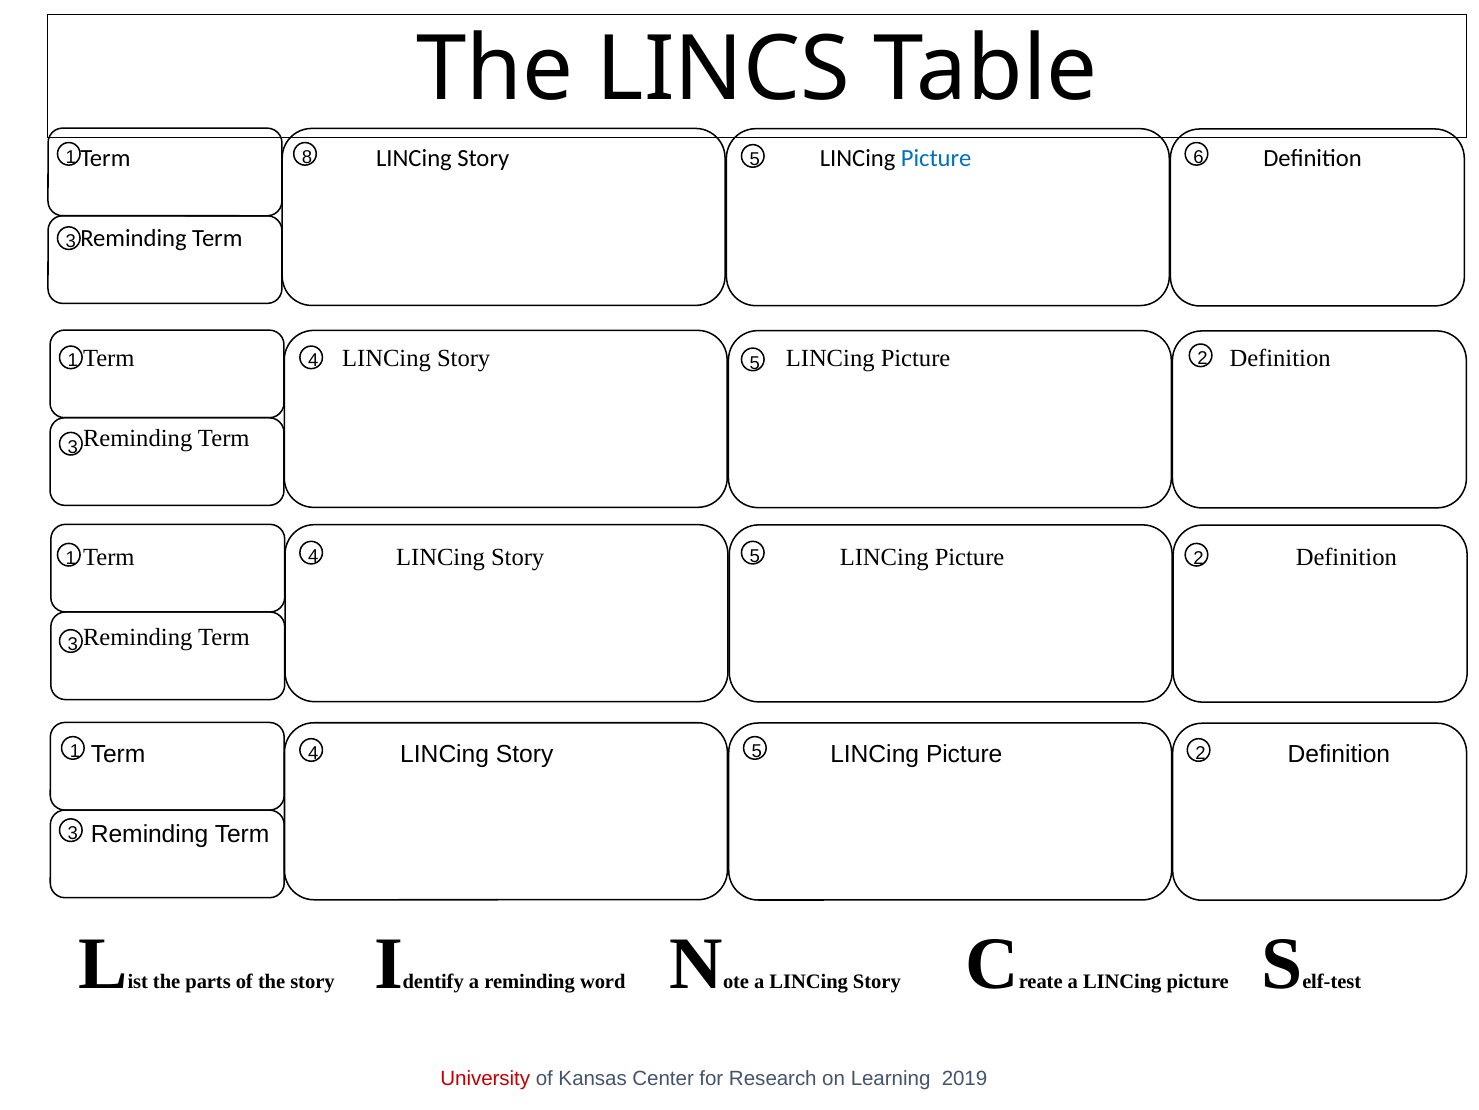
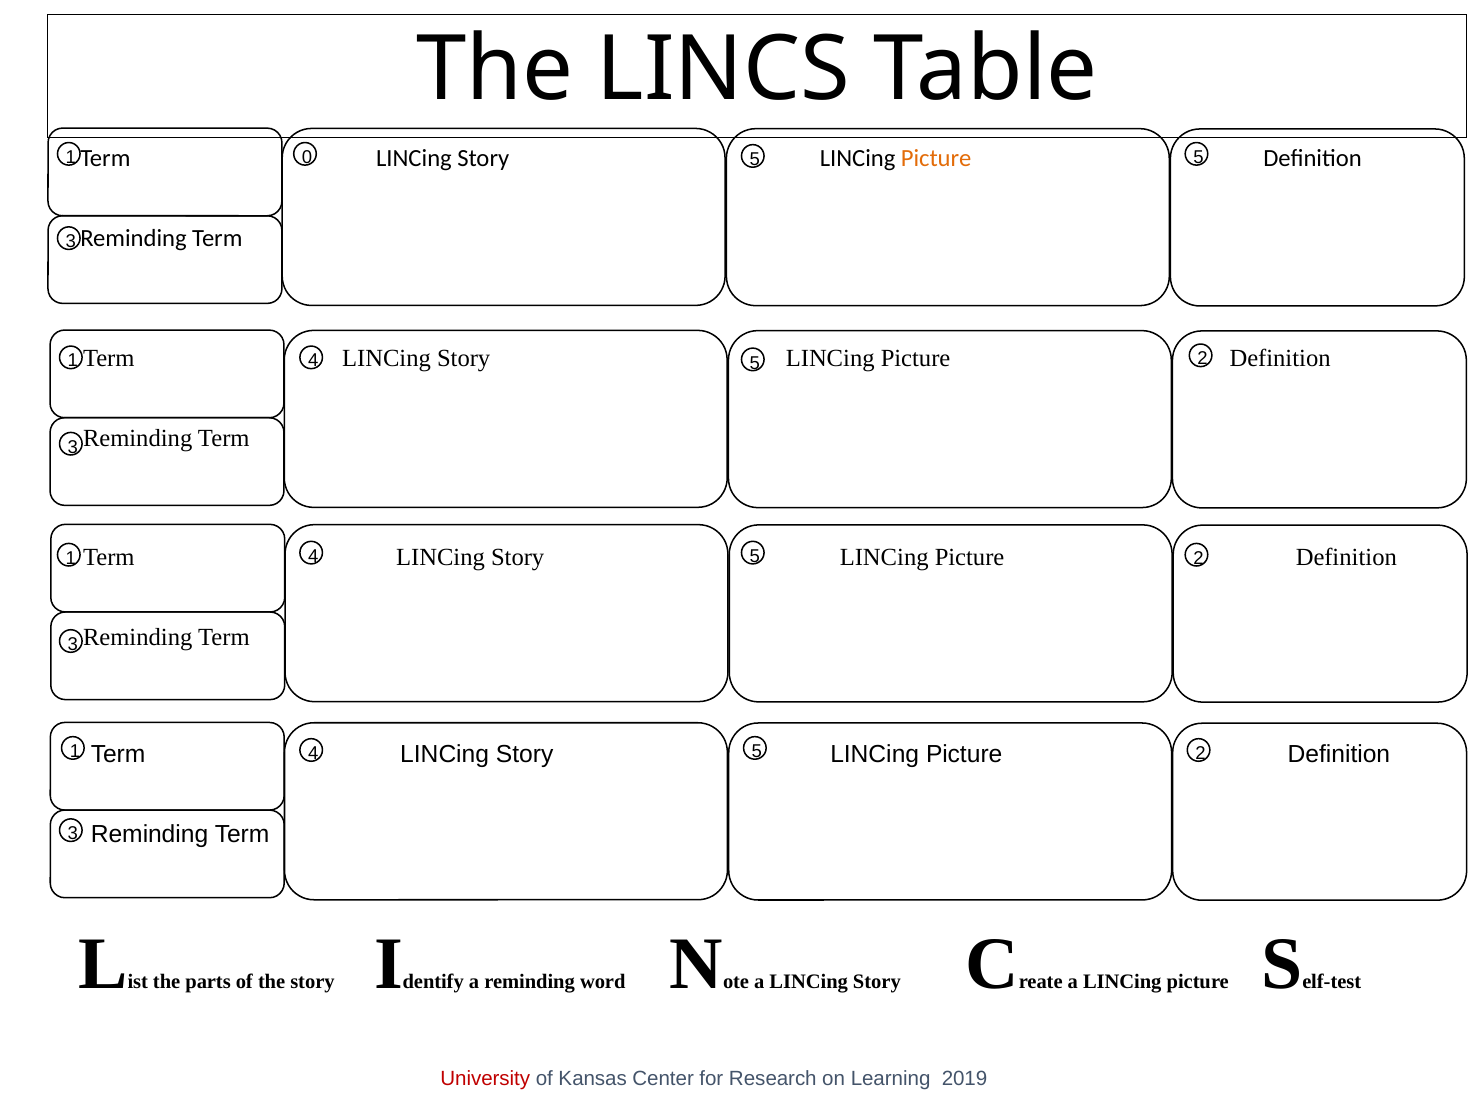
Picture at (936, 158) colour: blue -> orange
8: 8 -> 0
5 6: 6 -> 5
